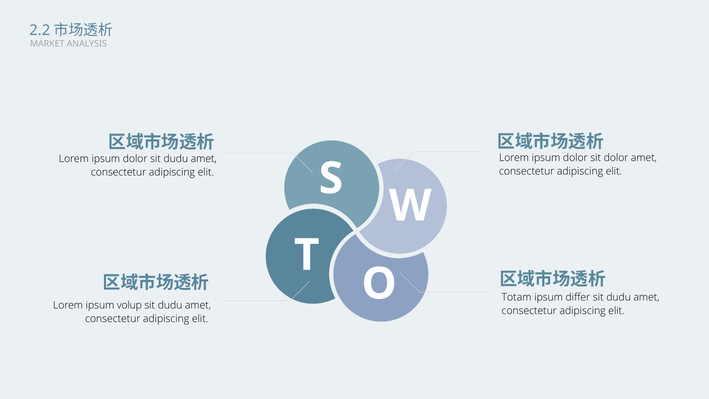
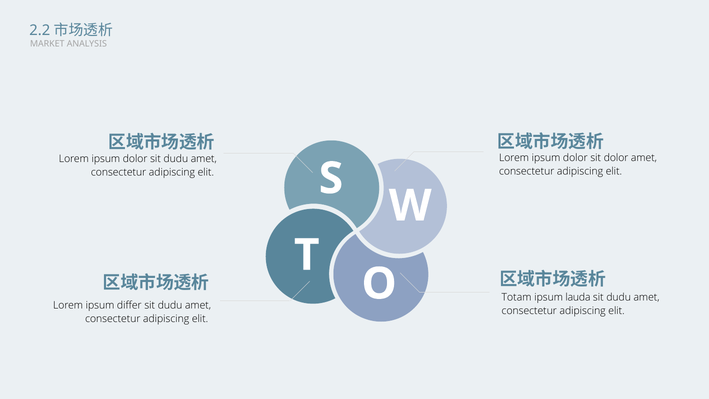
differ: differ -> lauda
volup: volup -> differ
